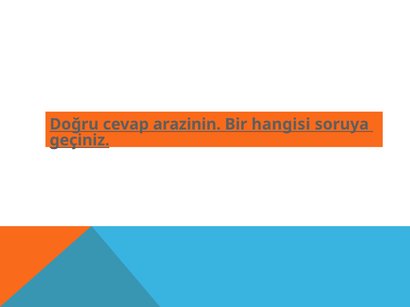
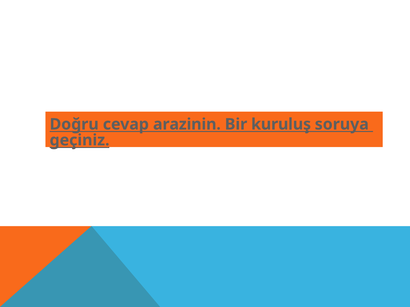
hangisi: hangisi -> kuruluş
